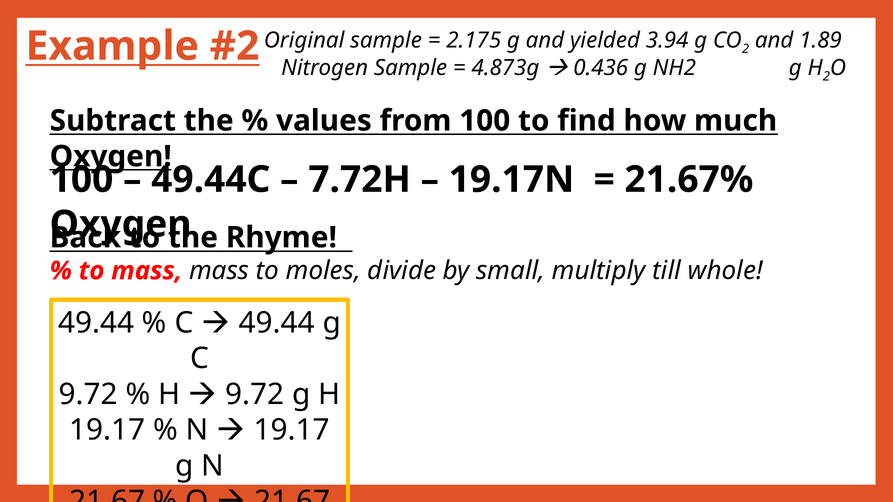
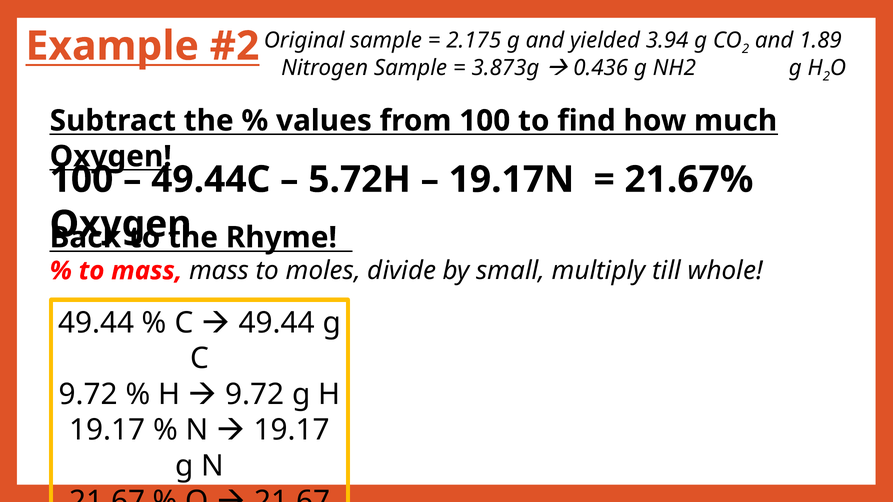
4.873g: 4.873g -> 3.873g
7.72H: 7.72H -> 5.72H
